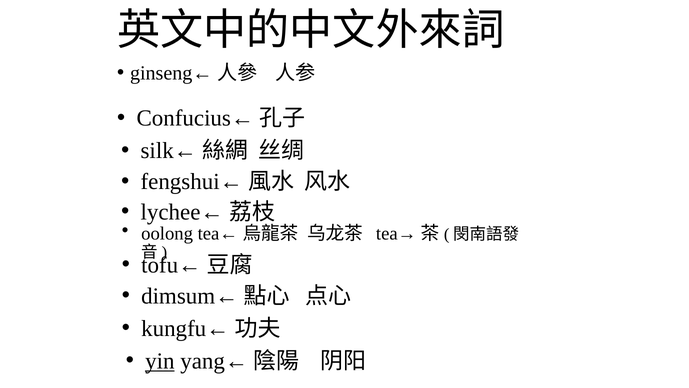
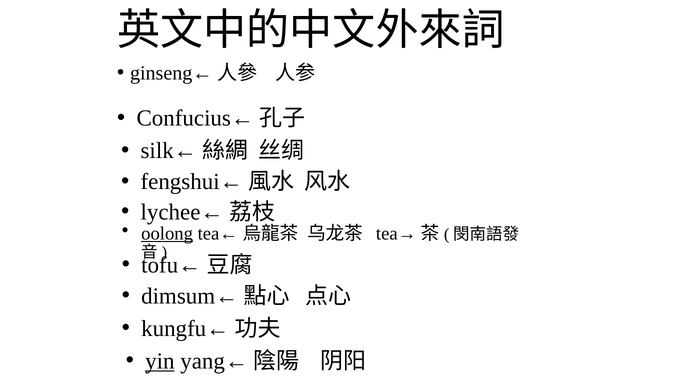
oolong underline: none -> present
